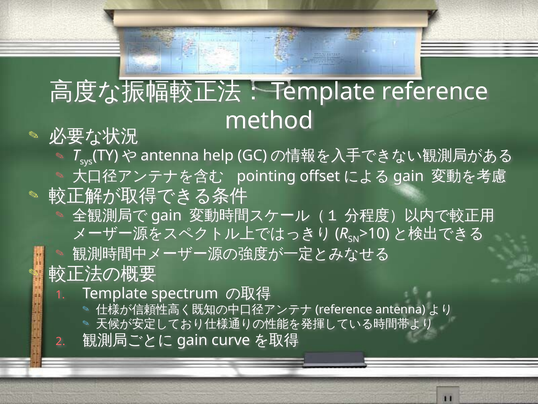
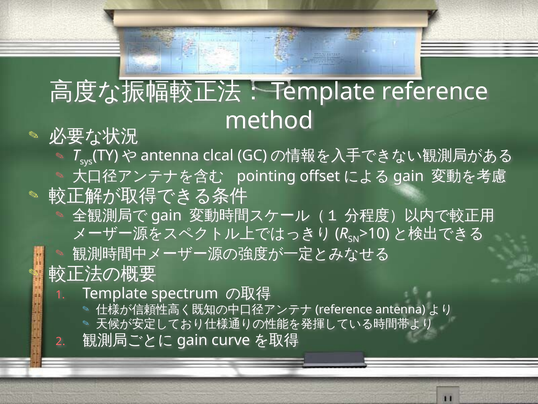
help: help -> clcal
